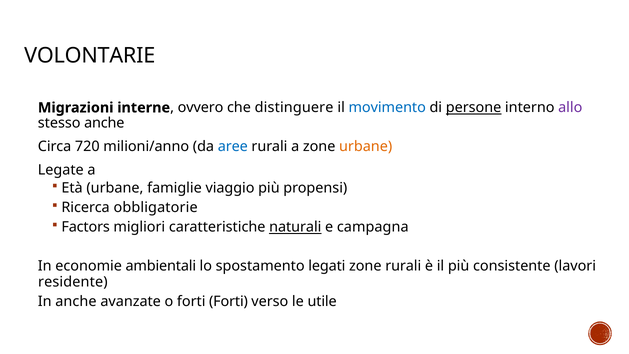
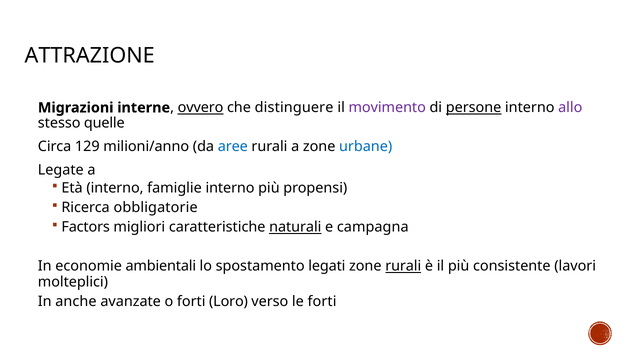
VOLONTARIE: VOLONTARIE -> ATTRAZIONE
ovvero underline: none -> present
movimento colour: blue -> purple
stesso anche: anche -> quelle
720: 720 -> 129
urbane at (366, 147) colour: orange -> blue
Età urbane: urbane -> interno
famiglie viaggio: viaggio -> interno
rurali at (403, 266) underline: none -> present
residente: residente -> molteplici
forti Forti: Forti -> Loro
le utile: utile -> forti
